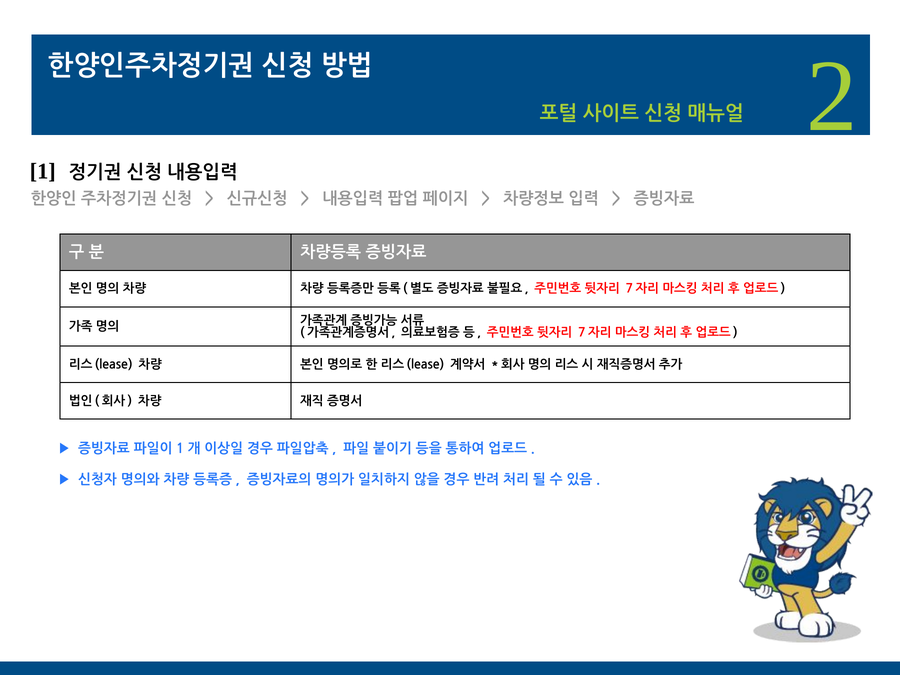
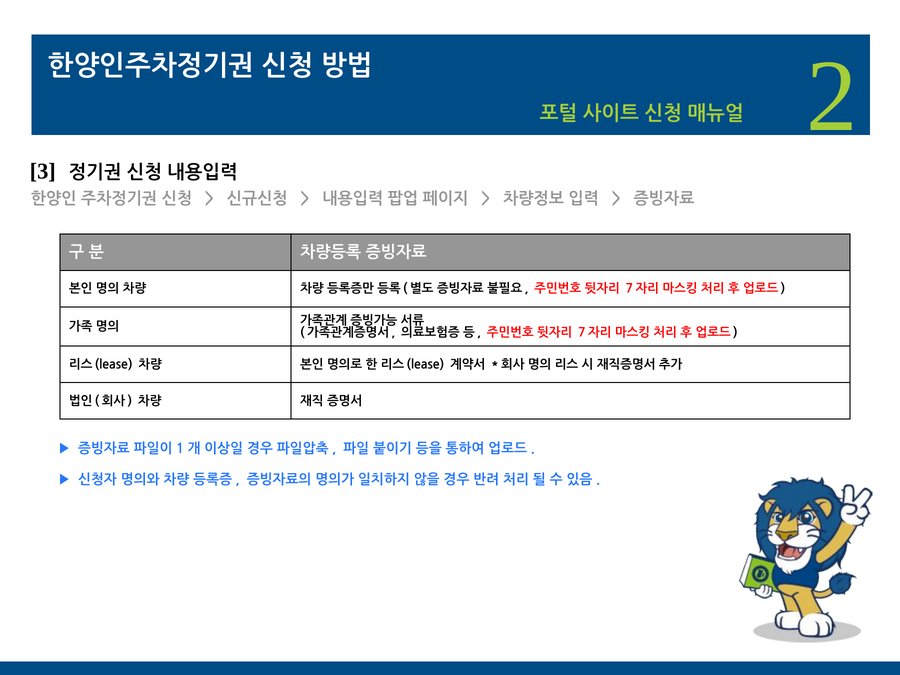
1: 1 -> 3
